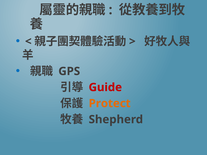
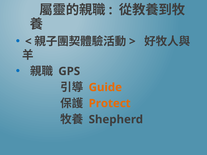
Guide colour: red -> orange
